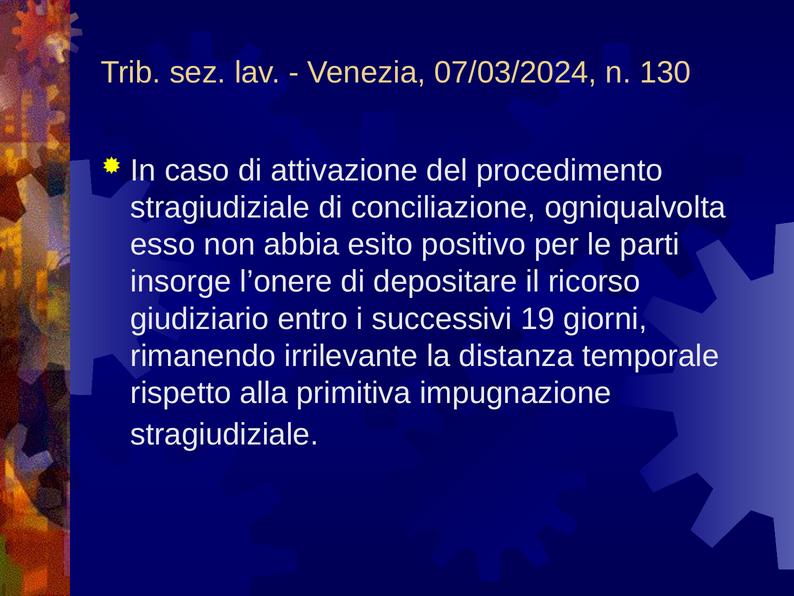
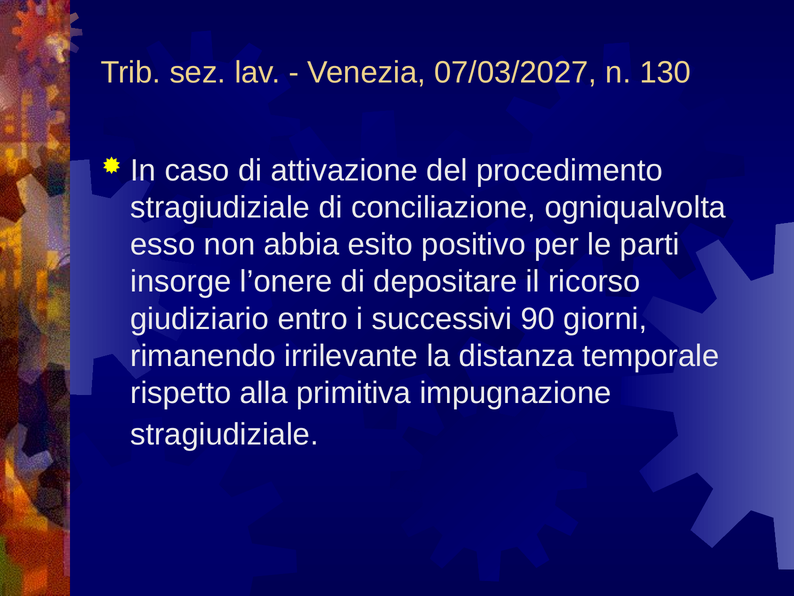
07/03/2024: 07/03/2024 -> 07/03/2027
19: 19 -> 90
